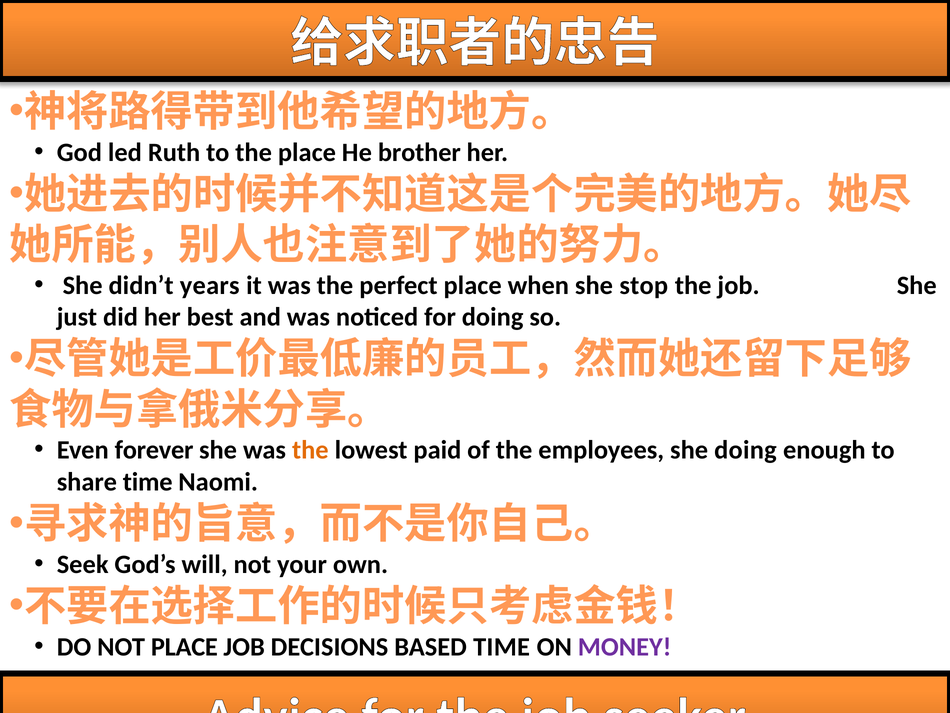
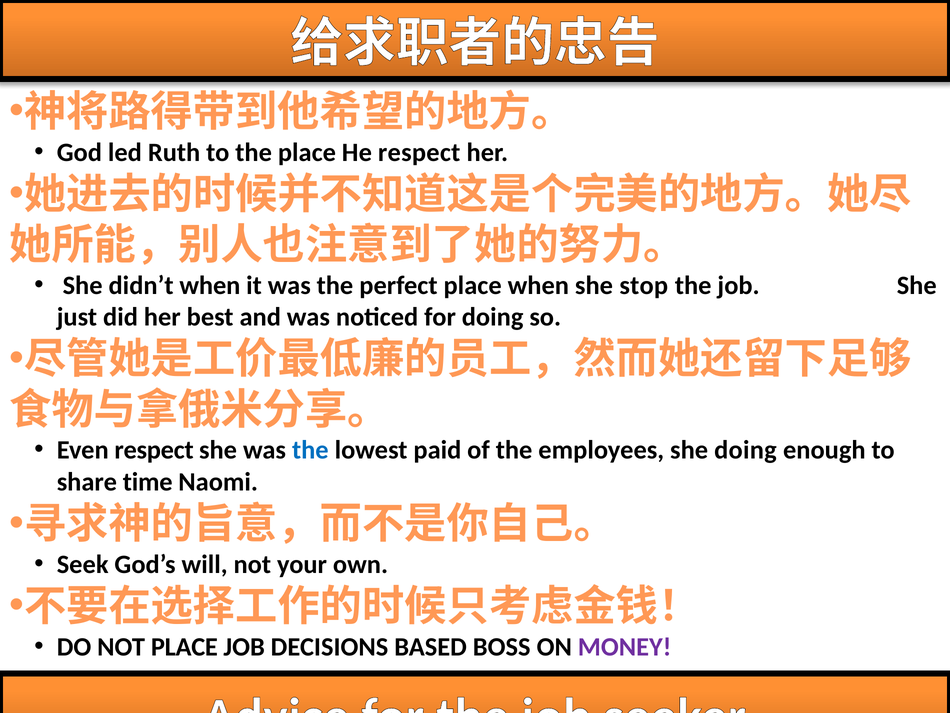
He brother: brother -> respect
didn’t years: years -> when
Even forever: forever -> respect
the at (310, 450) colour: orange -> blue
BASED TIME: TIME -> BOSS
